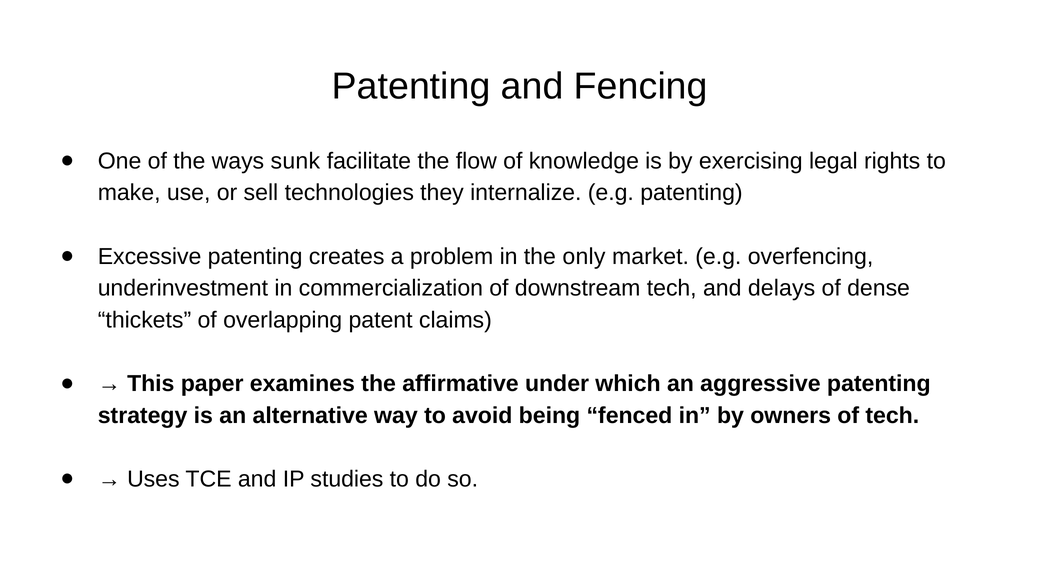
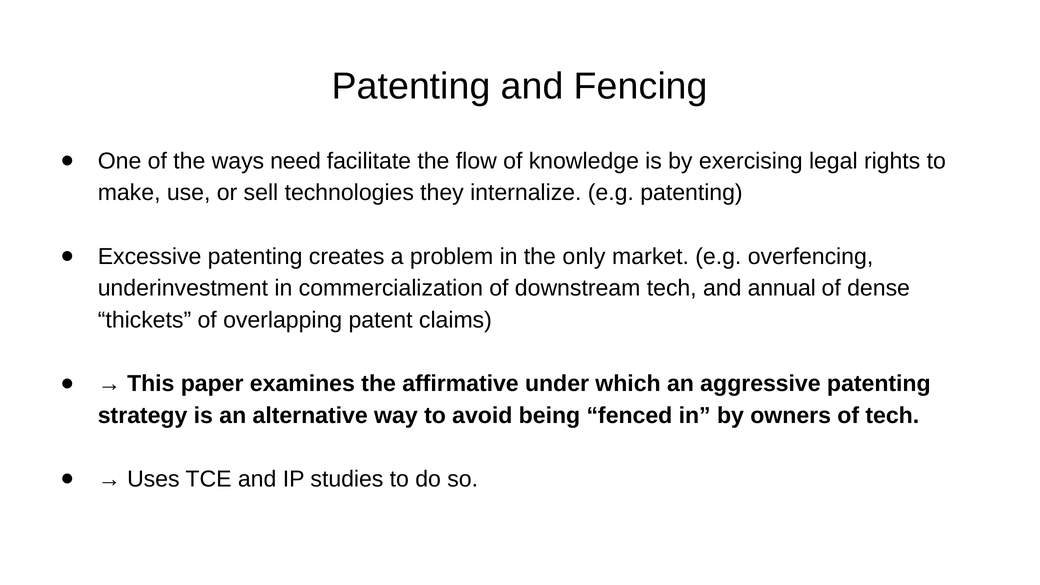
sunk: sunk -> need
delays: delays -> annual
